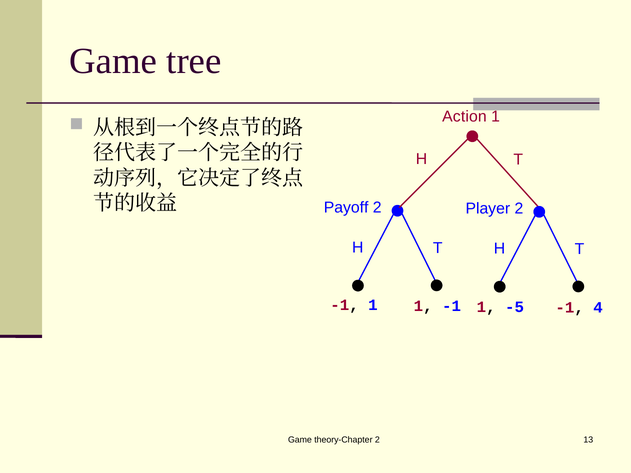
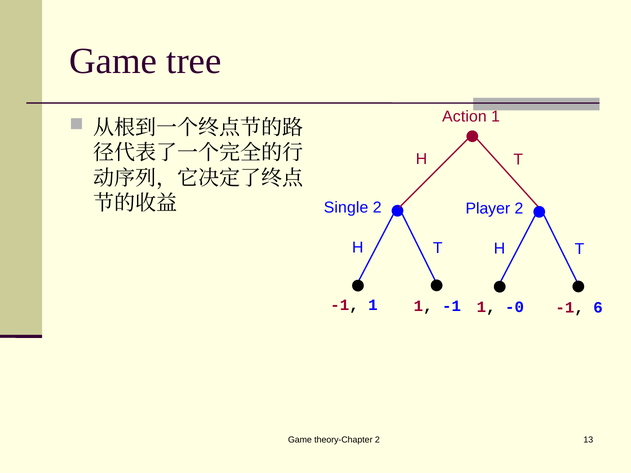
Payoff: Payoff -> Single
-5: -5 -> -0
4: 4 -> 6
